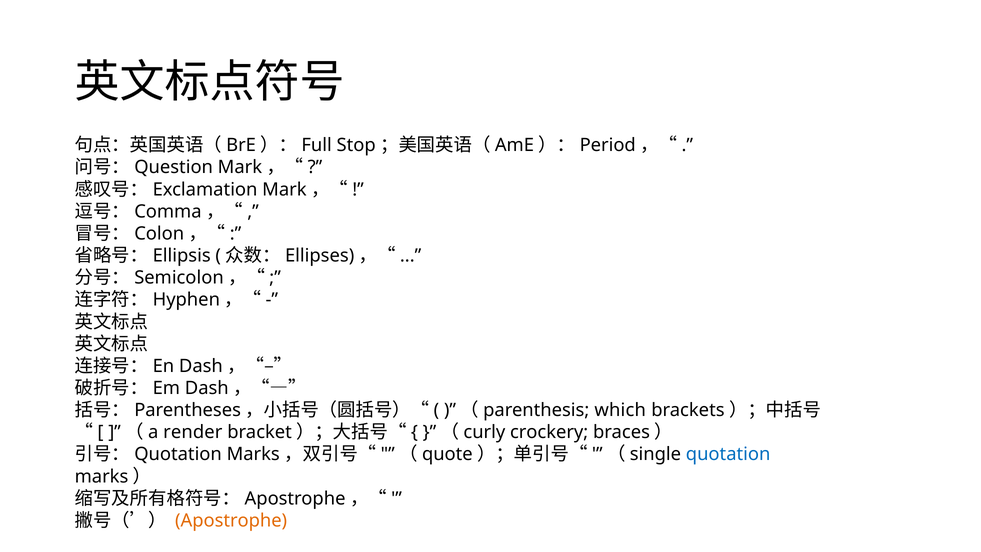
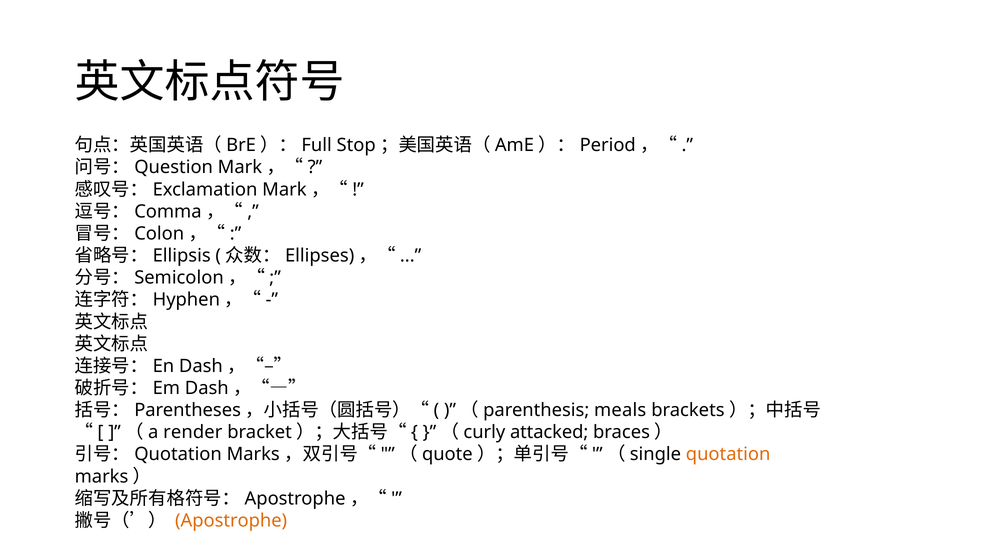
which: which -> meals
crockery: crockery -> attacked
quotation colour: blue -> orange
